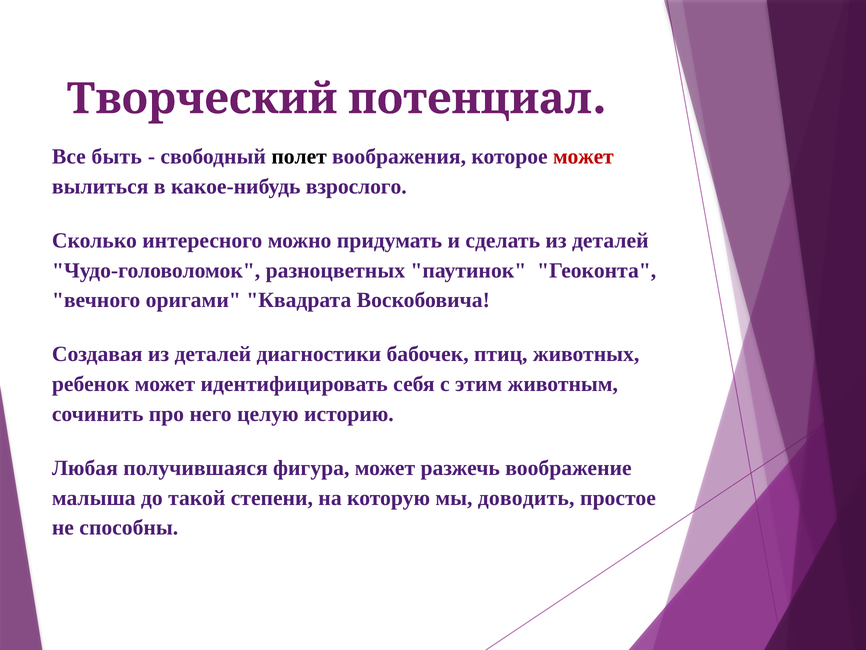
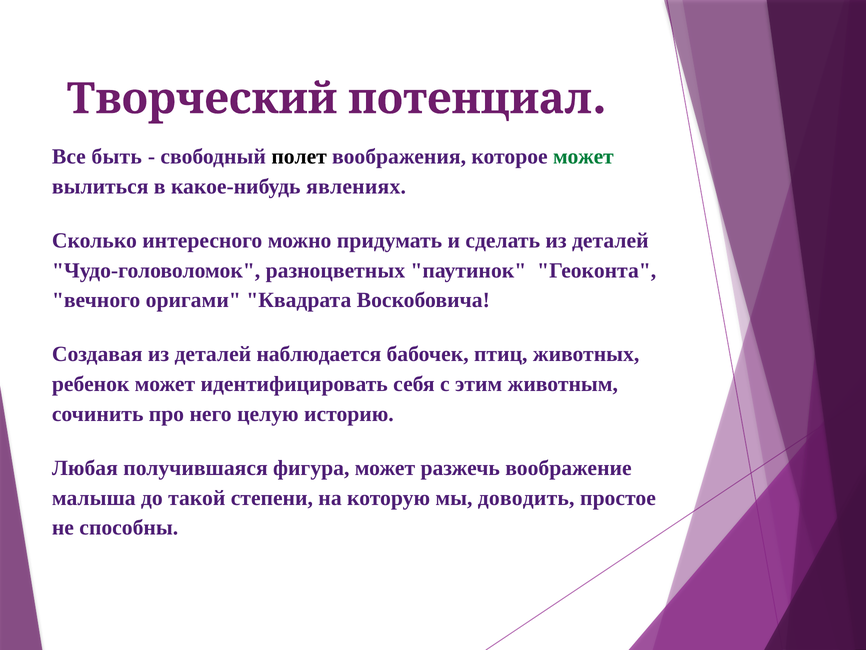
может at (583, 157) colour: red -> green
взрослого: взрослого -> явлениях
диагностики: диагностики -> наблюдается
